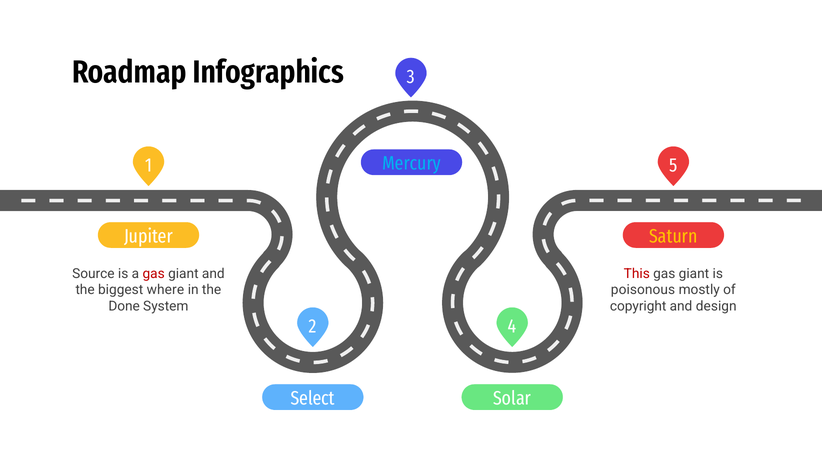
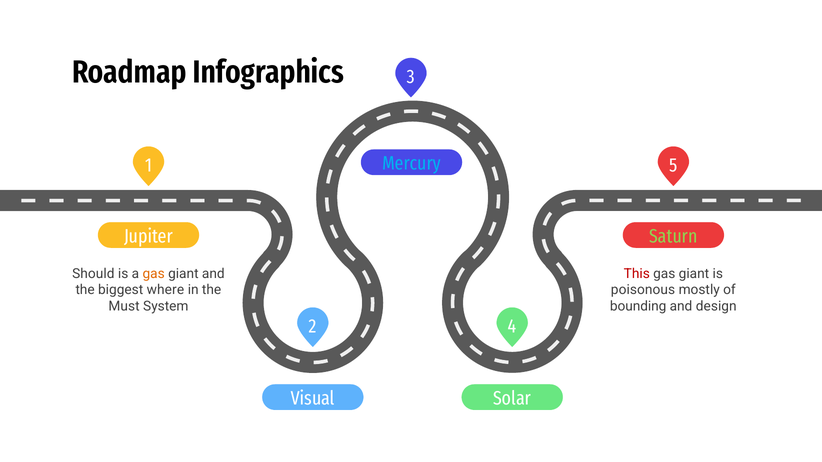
Saturn colour: yellow -> light green
Source: Source -> Should
gas at (154, 274) colour: red -> orange
Done: Done -> Must
copyright: copyright -> bounding
Select: Select -> Visual
